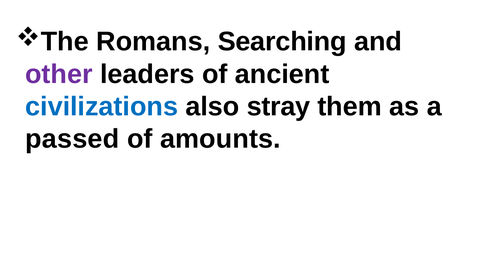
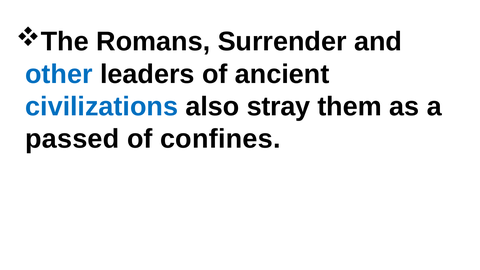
Searching: Searching -> Surrender
other colour: purple -> blue
amounts: amounts -> confines
